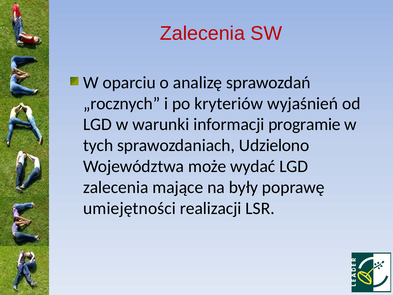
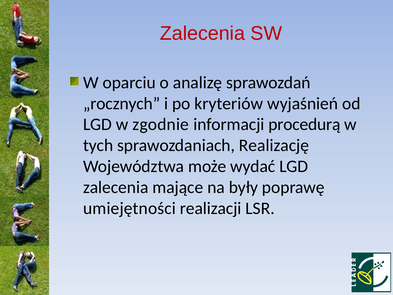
warunki: warunki -> zgodnie
programie: programie -> procedurą
Udzielono: Udzielono -> Realizację
